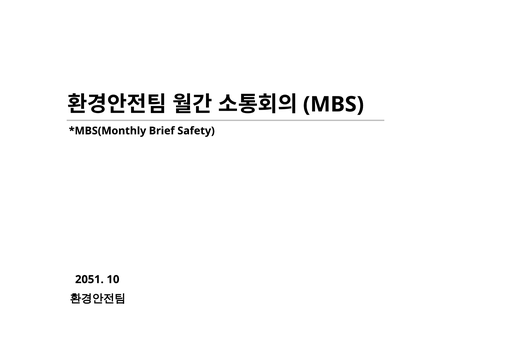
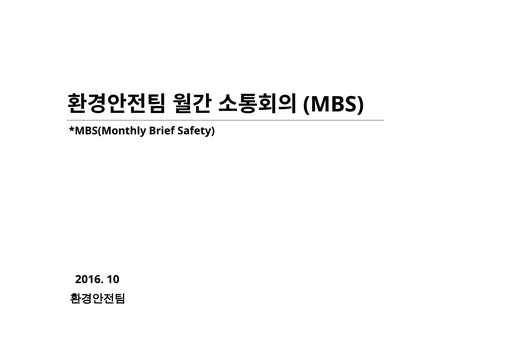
2051: 2051 -> 2016
